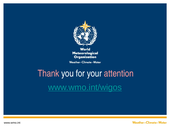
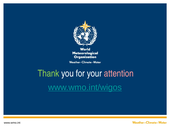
Thank colour: pink -> light green
